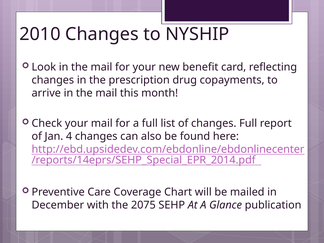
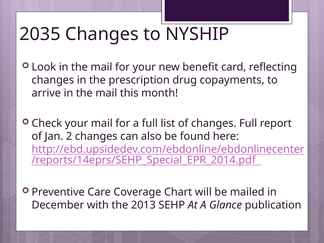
2010: 2010 -> 2035
4: 4 -> 2
2075: 2075 -> 2013
